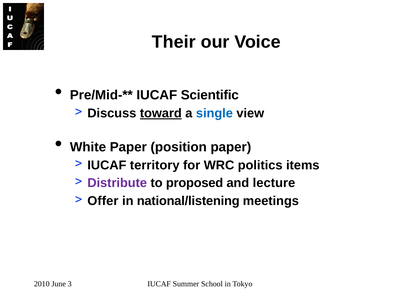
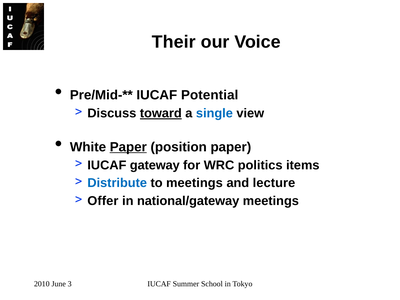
Scientific: Scientific -> Potential
Paper at (128, 147) underline: none -> present
territory: territory -> gateway
Distribute colour: purple -> blue
to proposed: proposed -> meetings
national/listening: national/listening -> national/gateway
